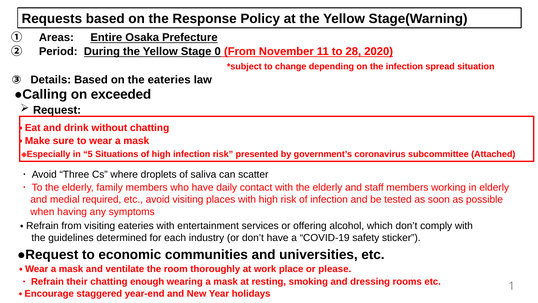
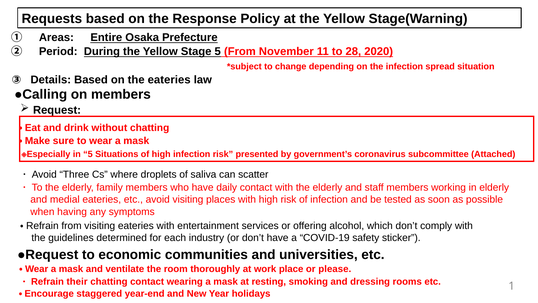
Stage 0: 0 -> 5
on exceeded: exceeded -> members
medial required: required -> eateries
chatting enough: enough -> contact
